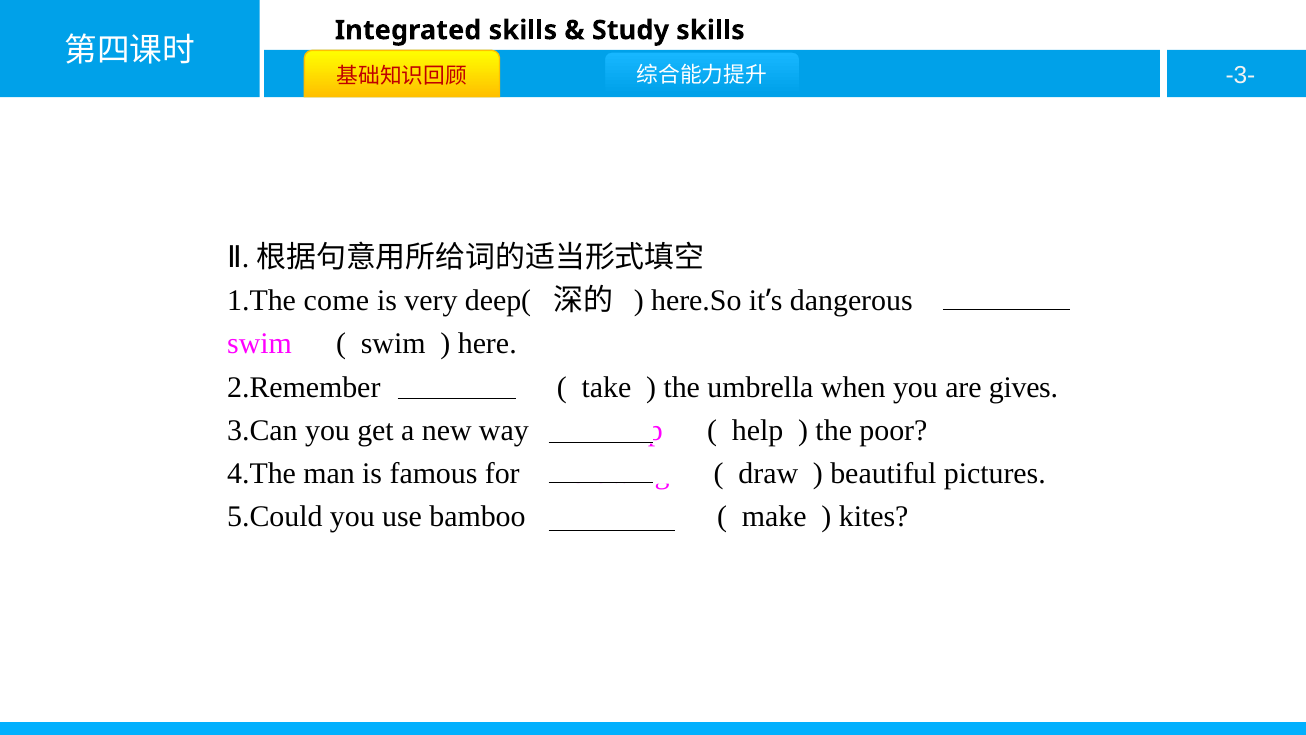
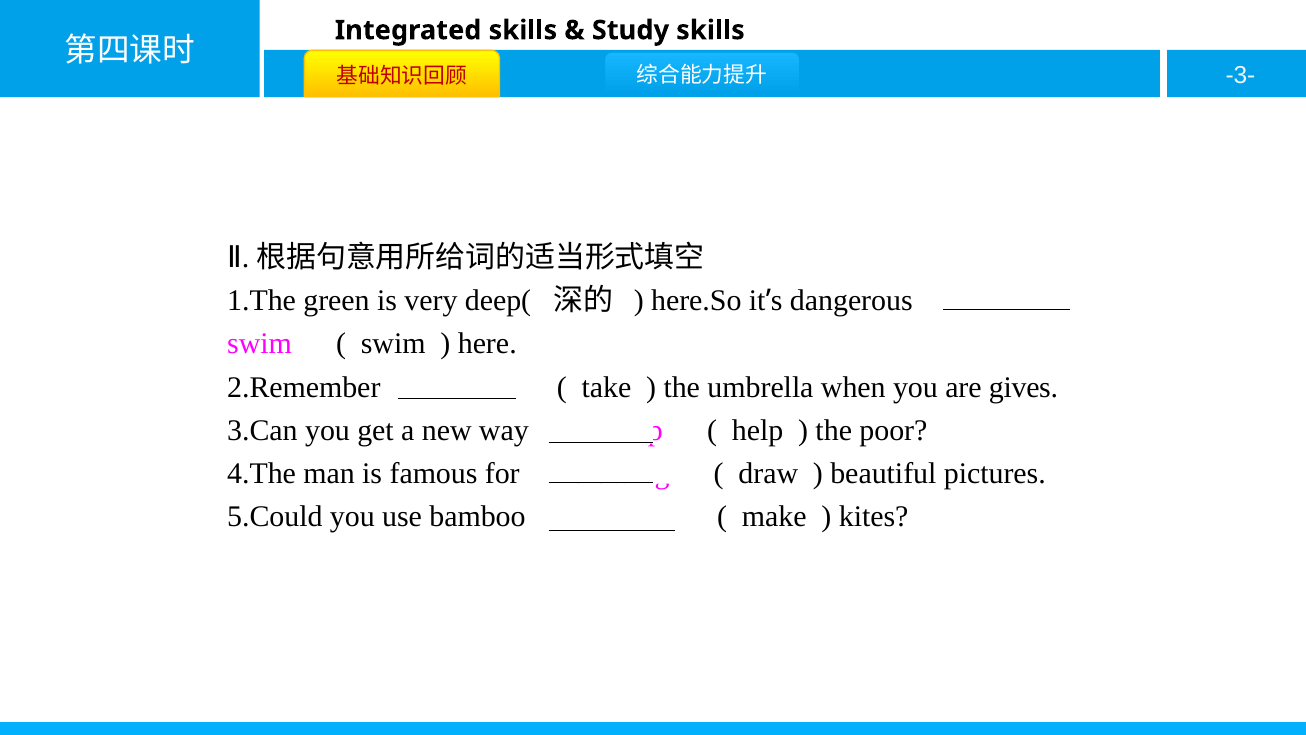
come: come -> green
